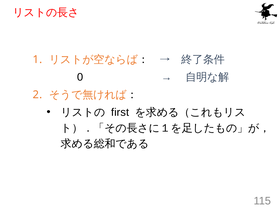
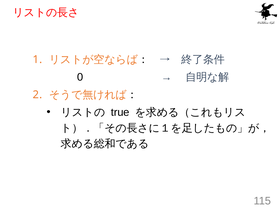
first: first -> true
